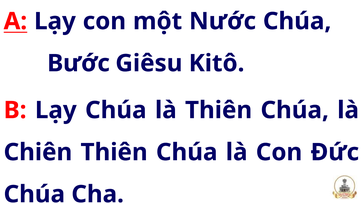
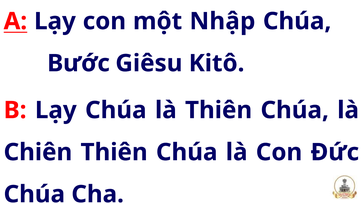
Nước: Nước -> Nhập
